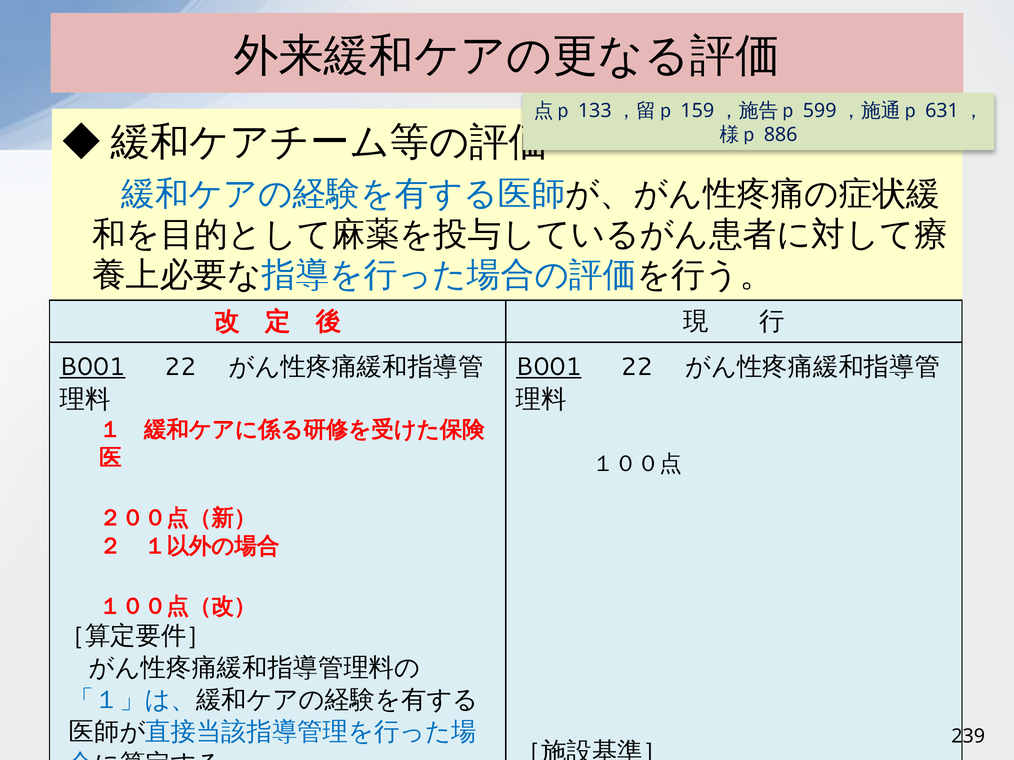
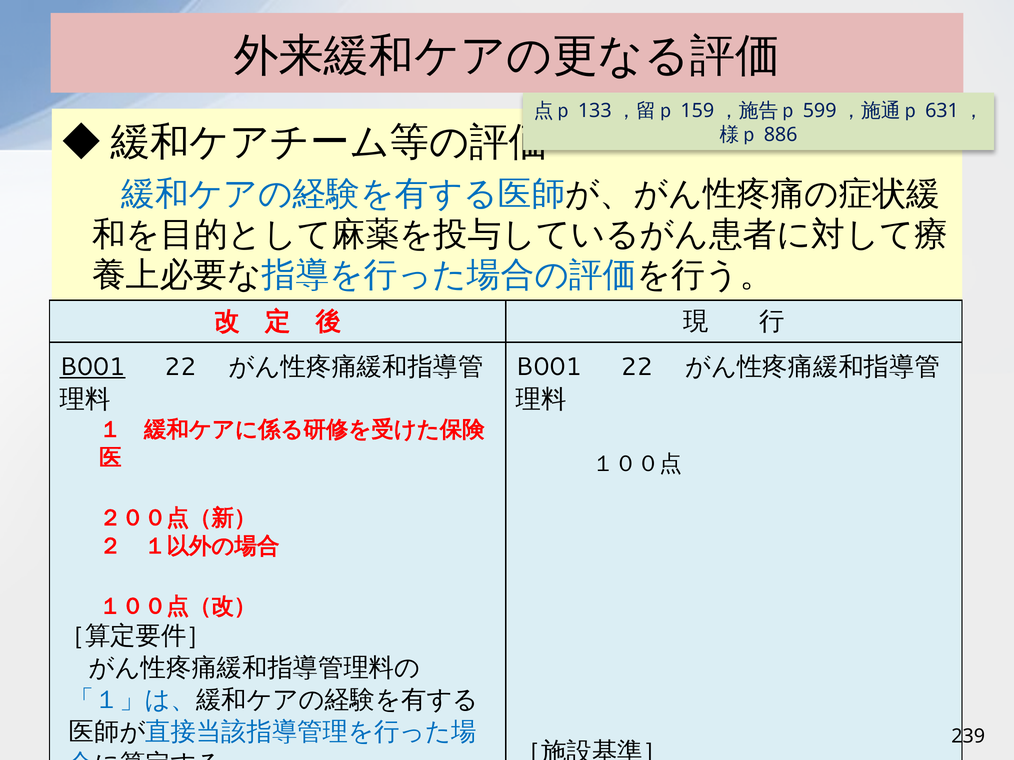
B001 at (549, 367) underline: present -> none
